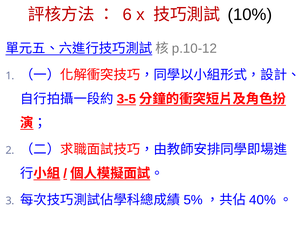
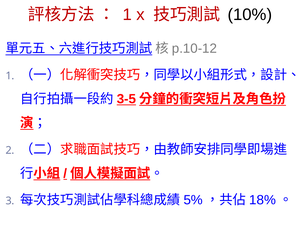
6 at (127, 15): 6 -> 1
40%: 40% -> 18%
